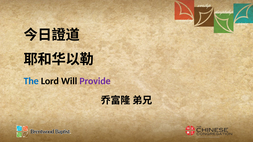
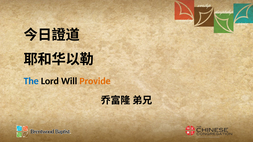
Provide colour: purple -> orange
